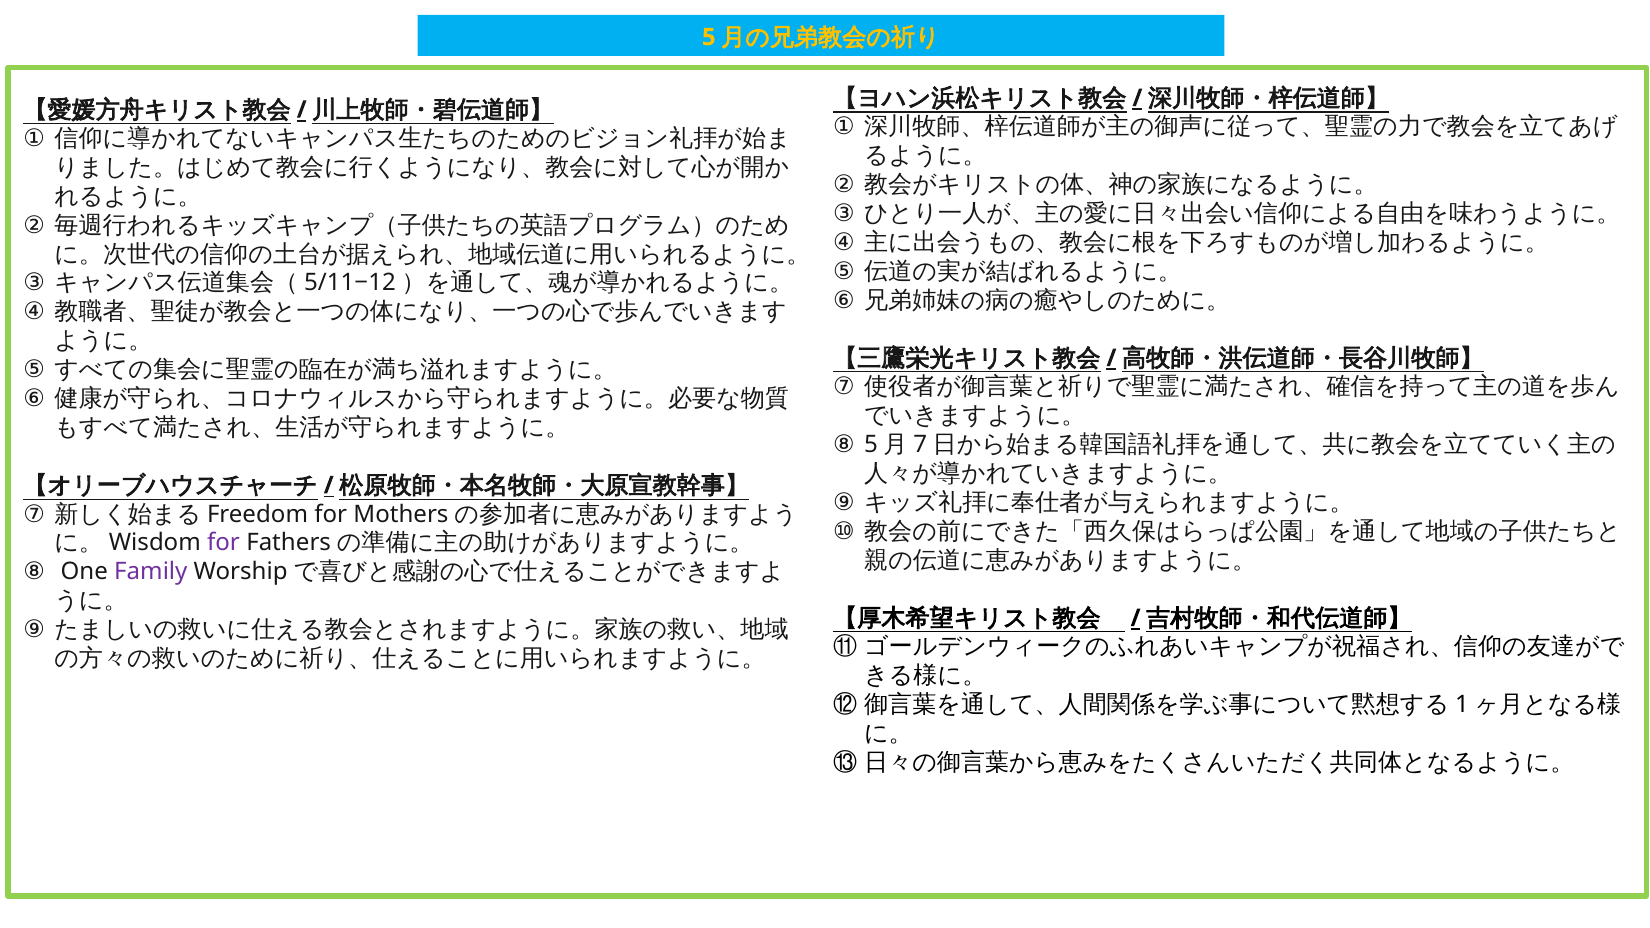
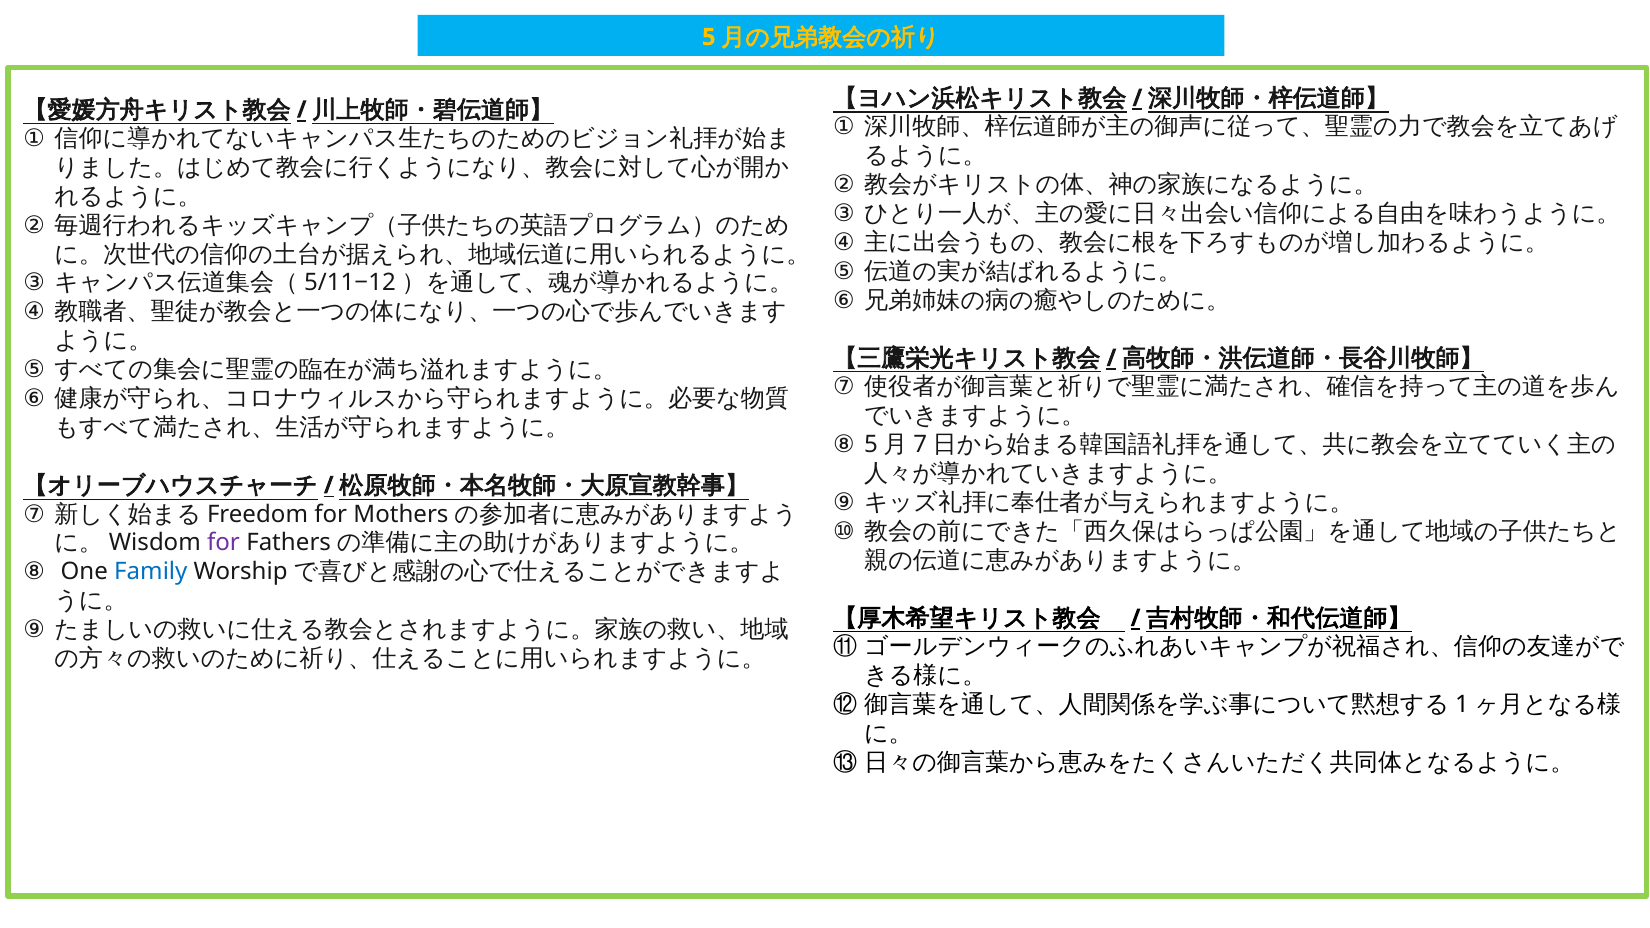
Family colour: purple -> blue
